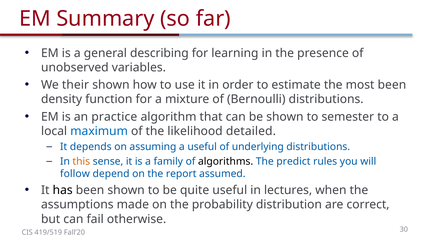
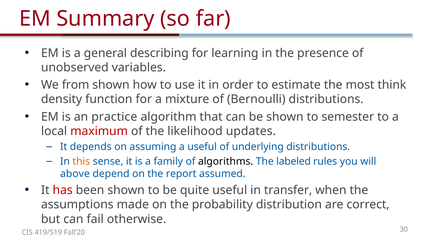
their: their -> from
most been: been -> think
maximum colour: blue -> red
detailed: detailed -> updates
predict: predict -> labeled
follow: follow -> above
has colour: black -> red
lectures: lectures -> transfer
